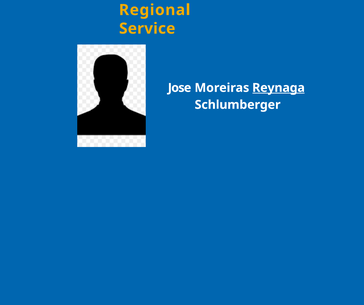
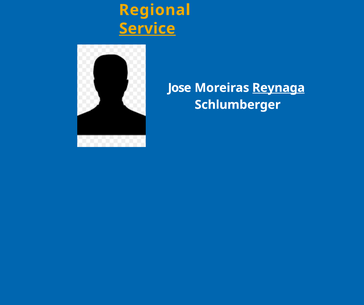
Service underline: none -> present
